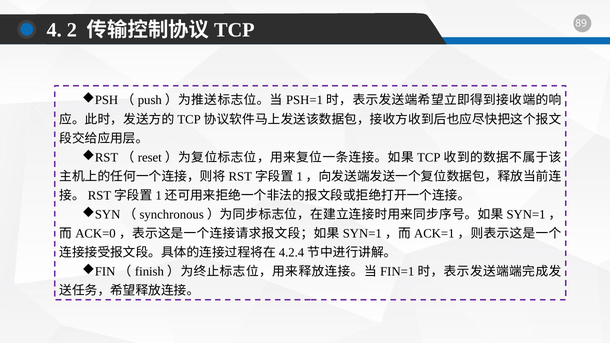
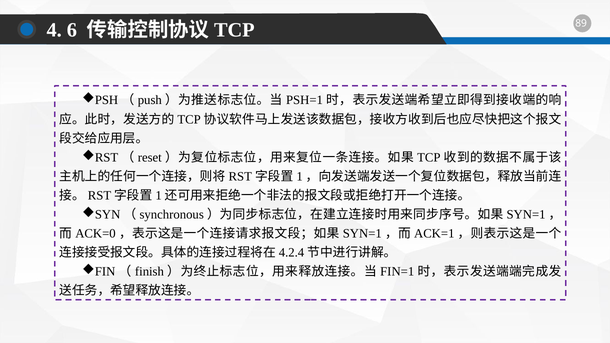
2: 2 -> 6
